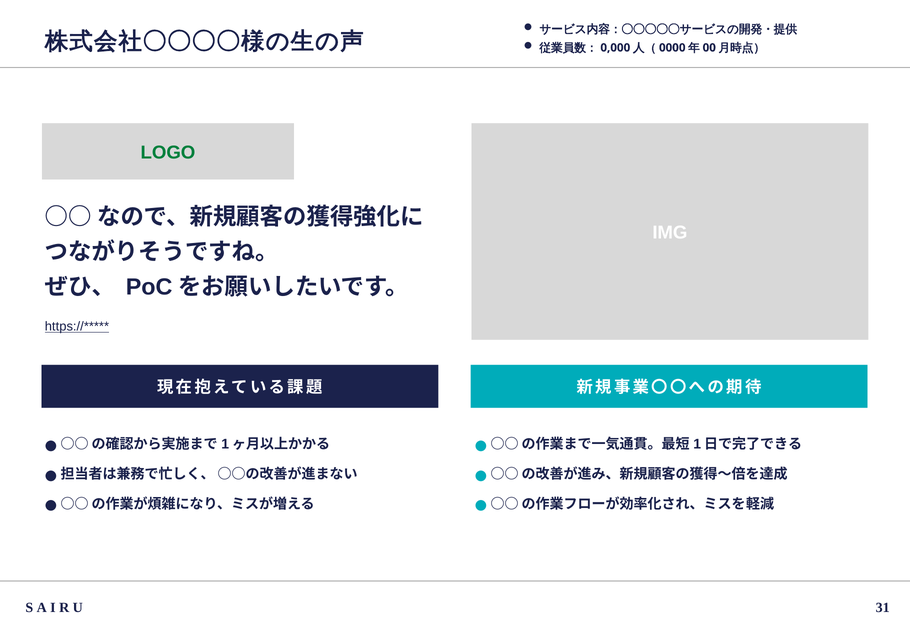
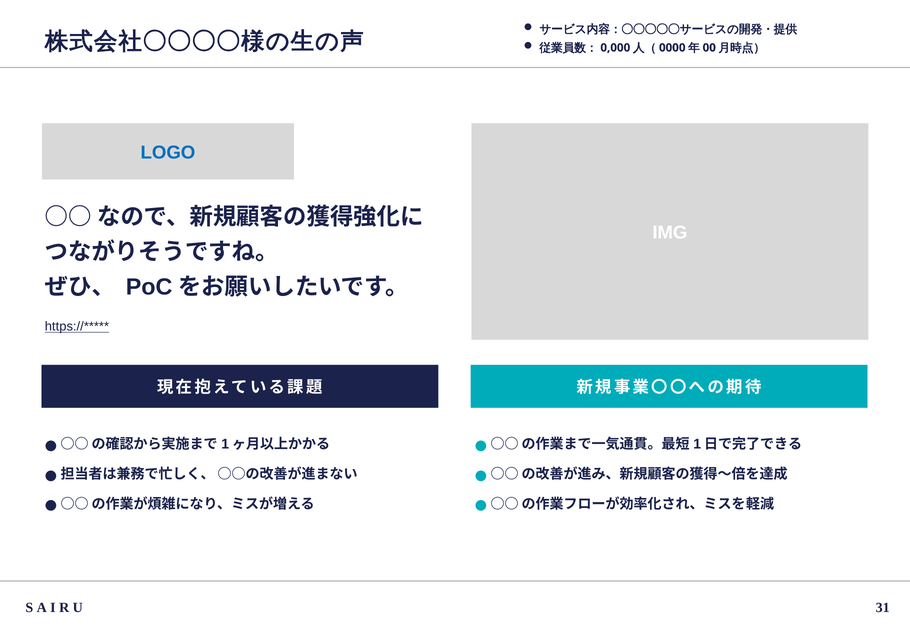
LOGO colour: green -> blue
